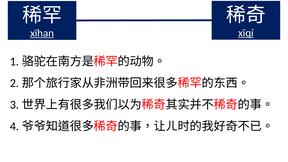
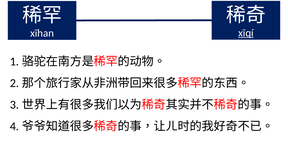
xīhan underline: present -> none
